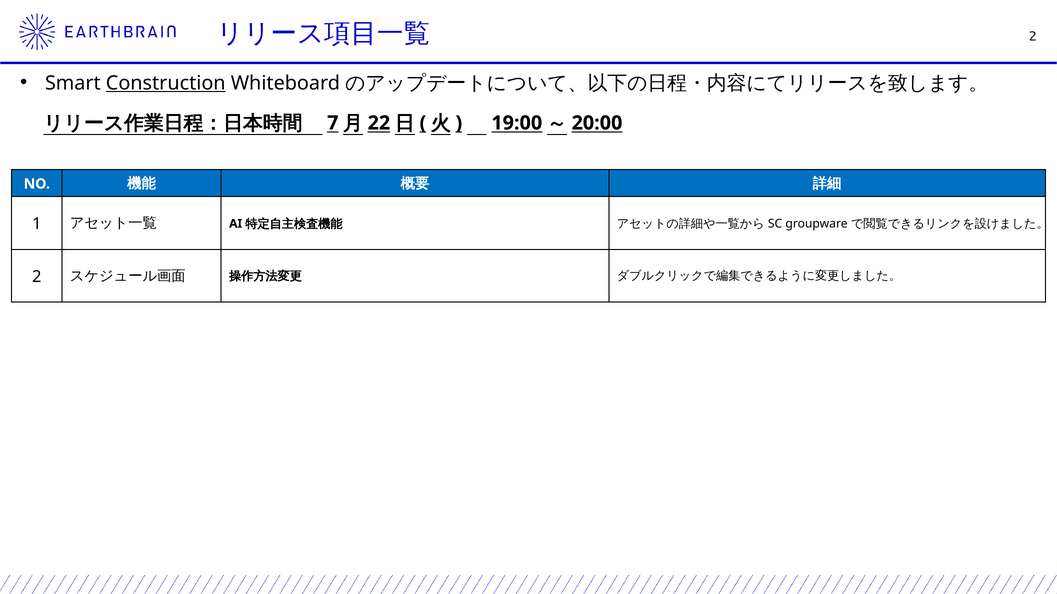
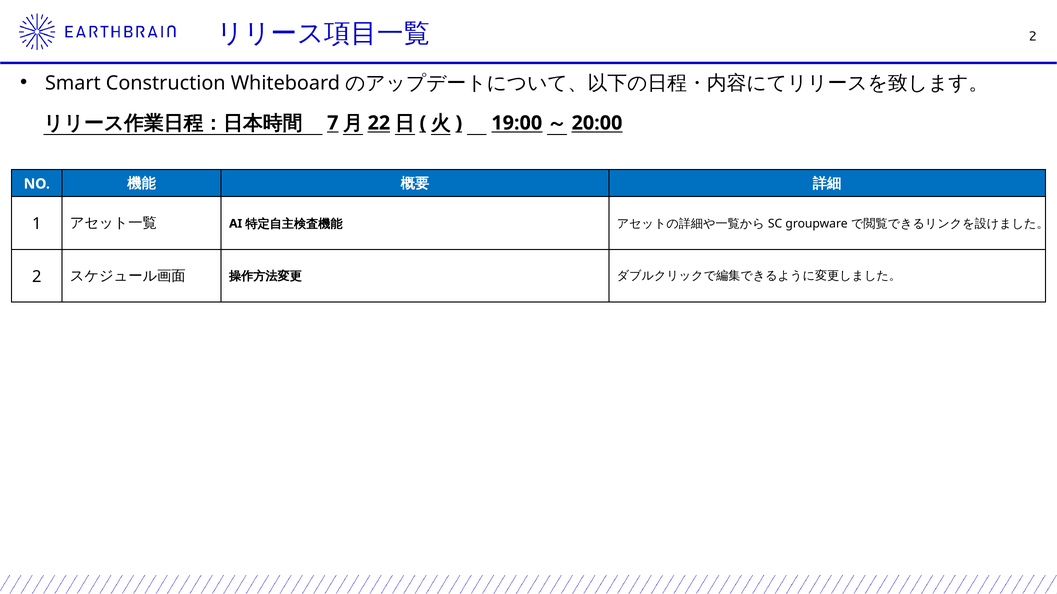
Construction underline: present -> none
